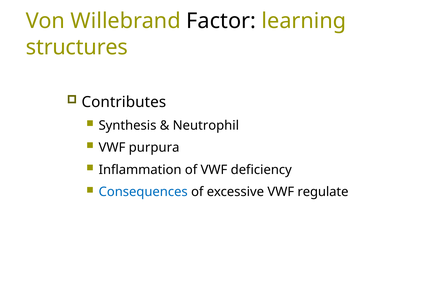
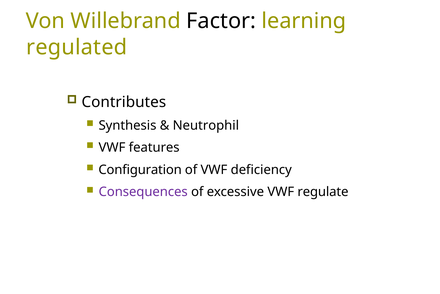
structures: structures -> regulated
purpura: purpura -> features
Inflammation: Inflammation -> Configuration
Consequences colour: blue -> purple
